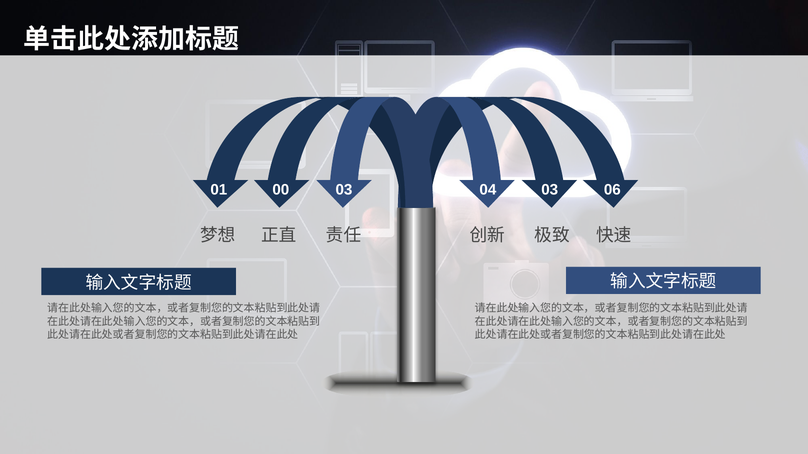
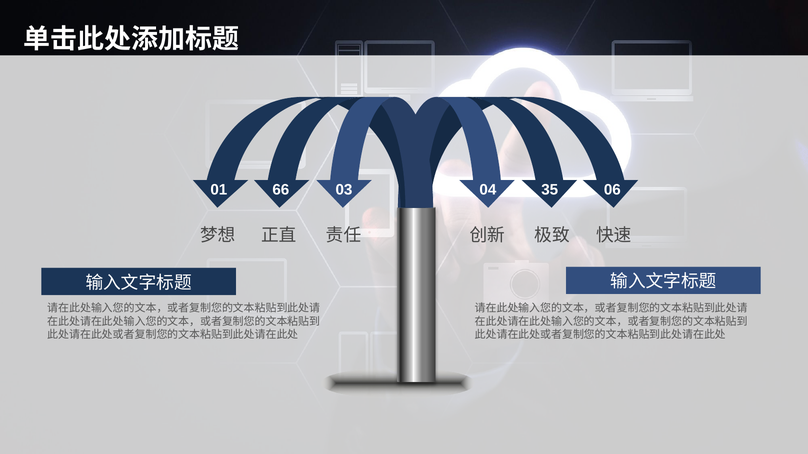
00: 00 -> 66
04 03: 03 -> 35
